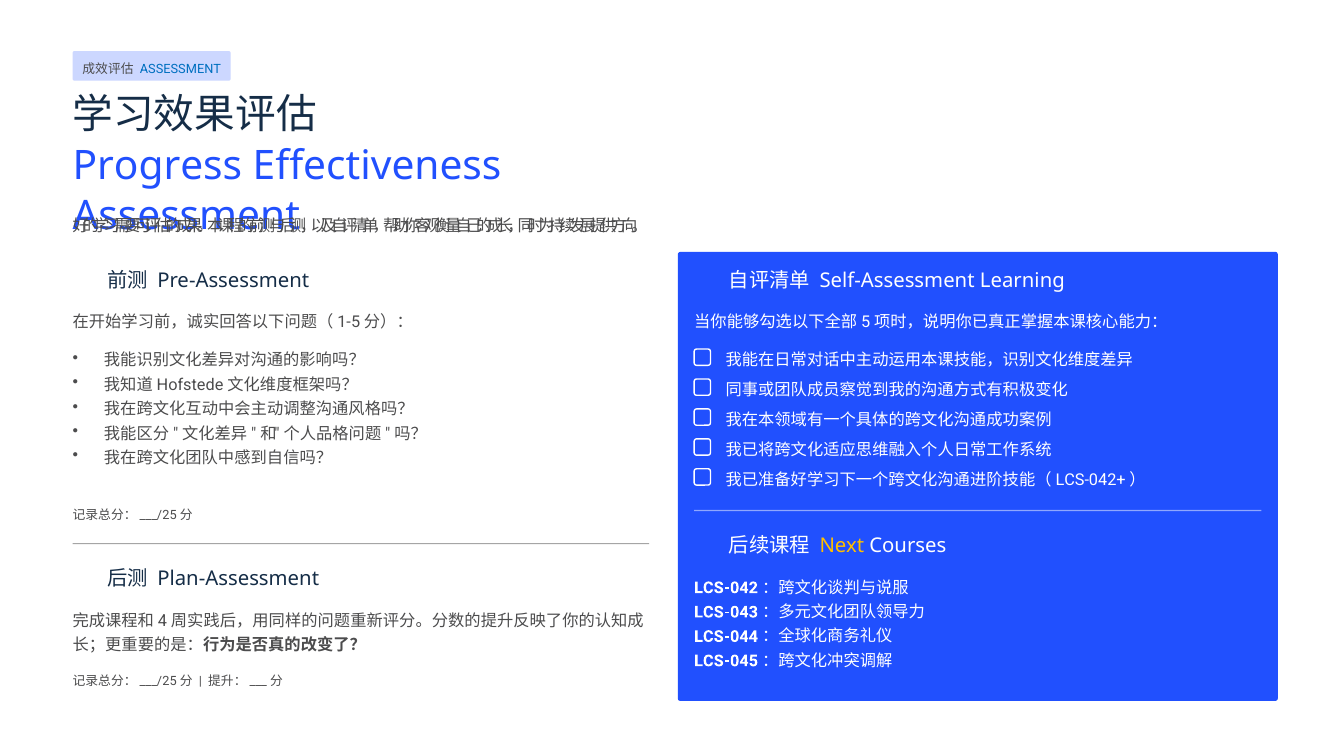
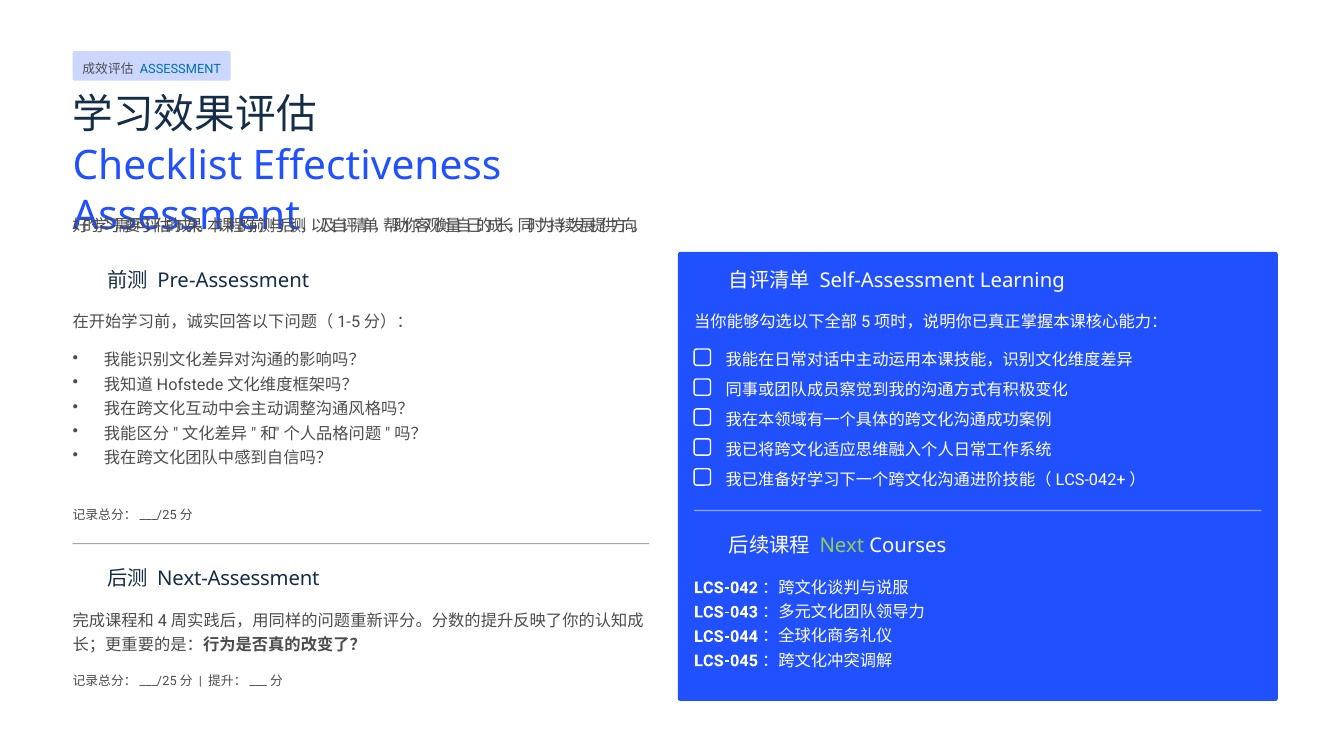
Progress: Progress -> Checklist
Next colour: yellow -> light green
Plan-Assessment: Plan-Assessment -> Next-Assessment
